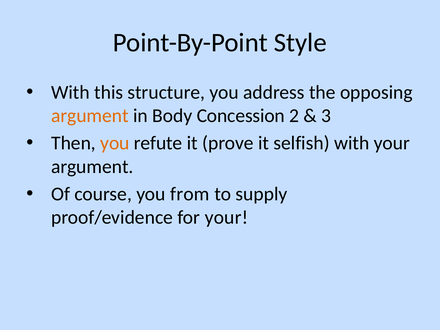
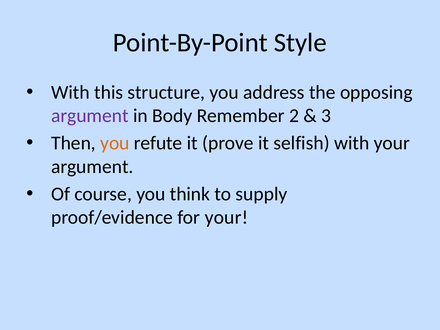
argument at (90, 116) colour: orange -> purple
Concession: Concession -> Remember
from: from -> think
